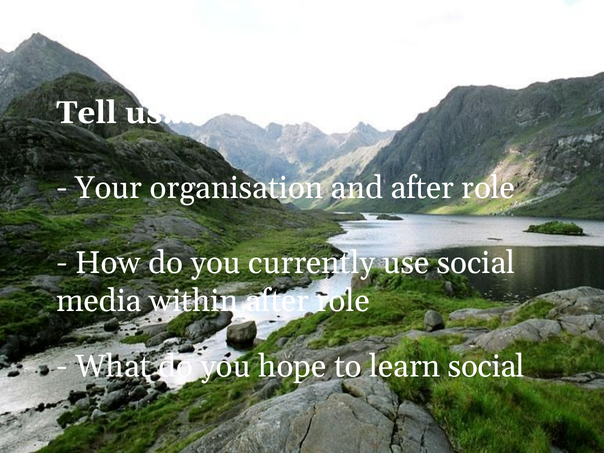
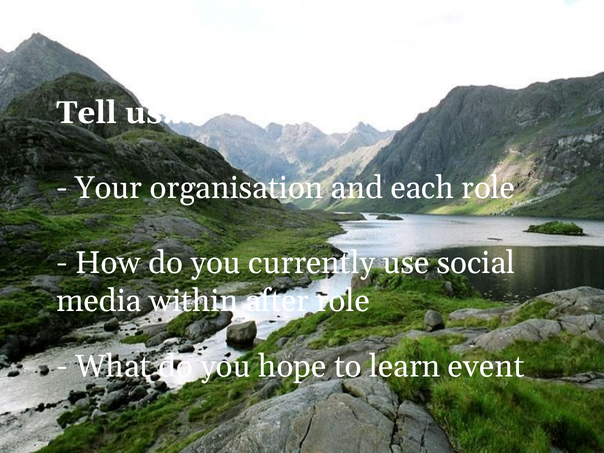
and after: after -> each
learn social: social -> event
